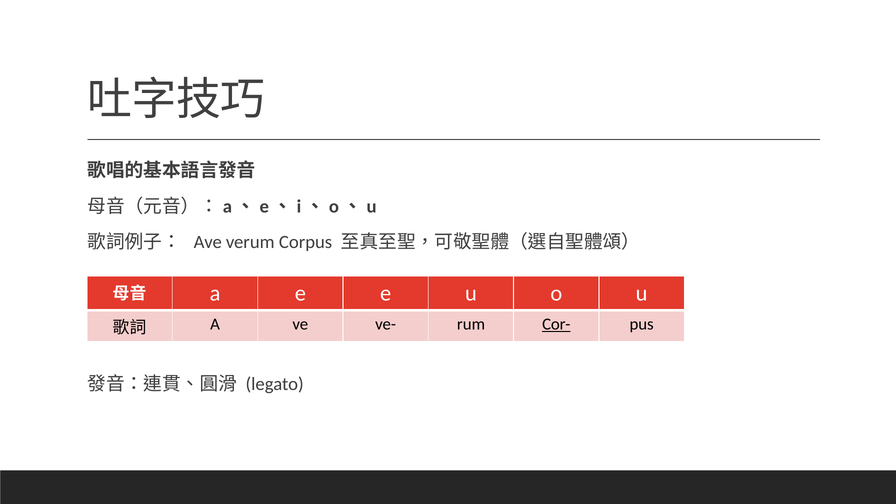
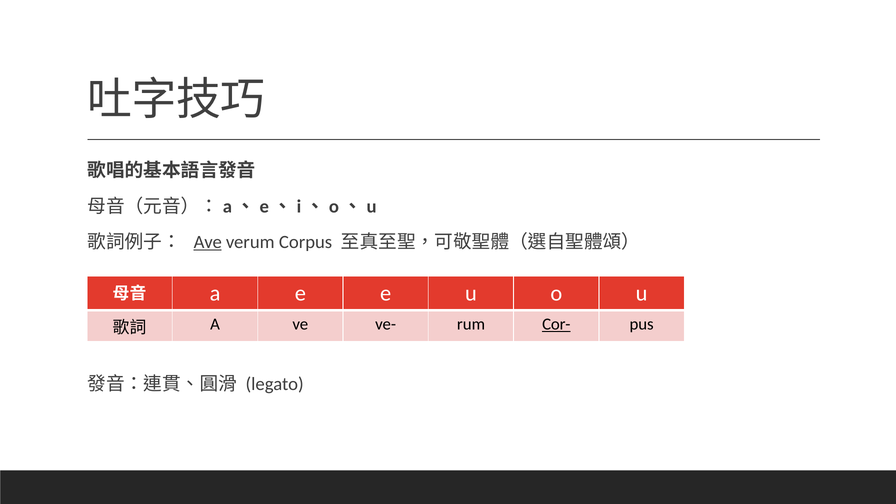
Ave underline: none -> present
